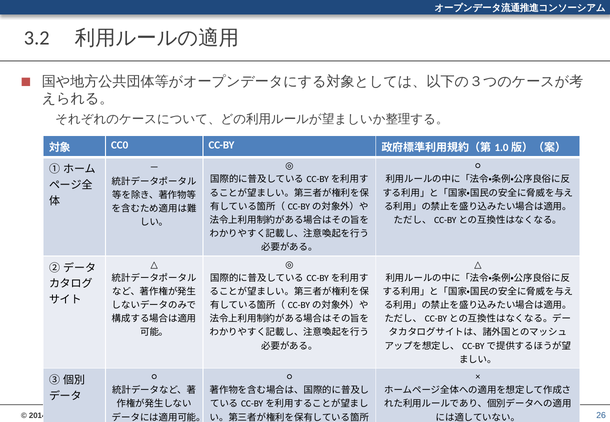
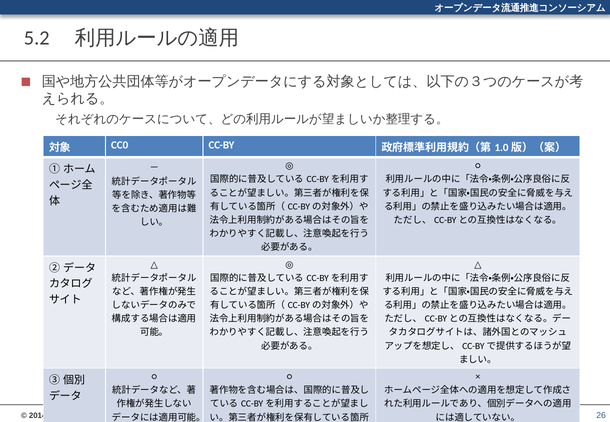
3.2: 3.2 -> 5.2
